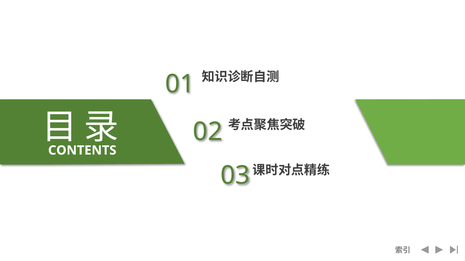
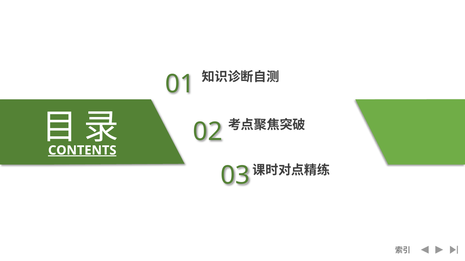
CONTENTS underline: none -> present
